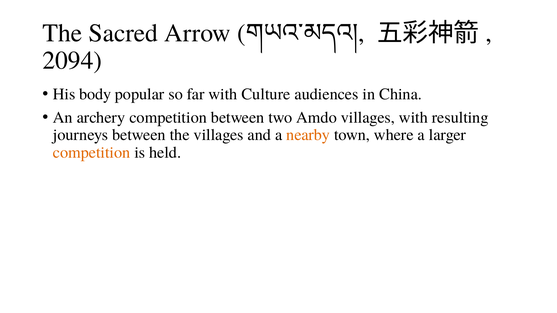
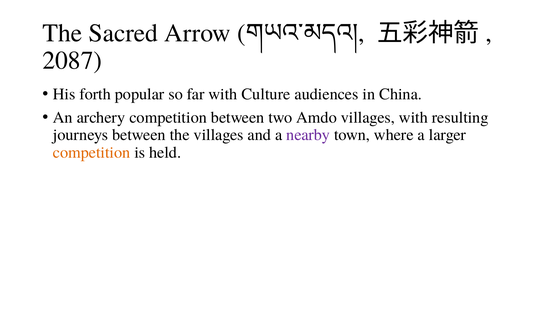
2094: 2094 -> 2087
body: body -> forth
nearby colour: orange -> purple
